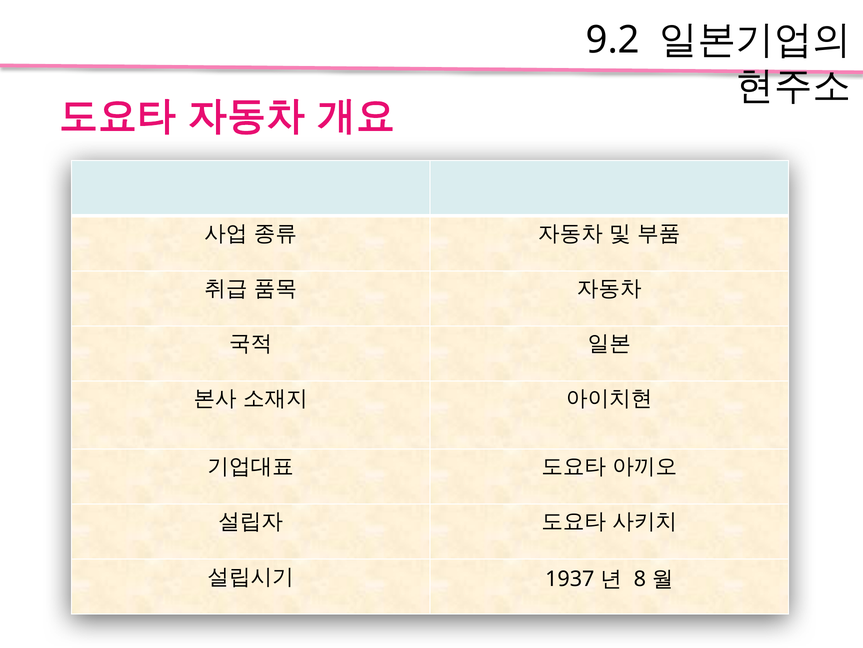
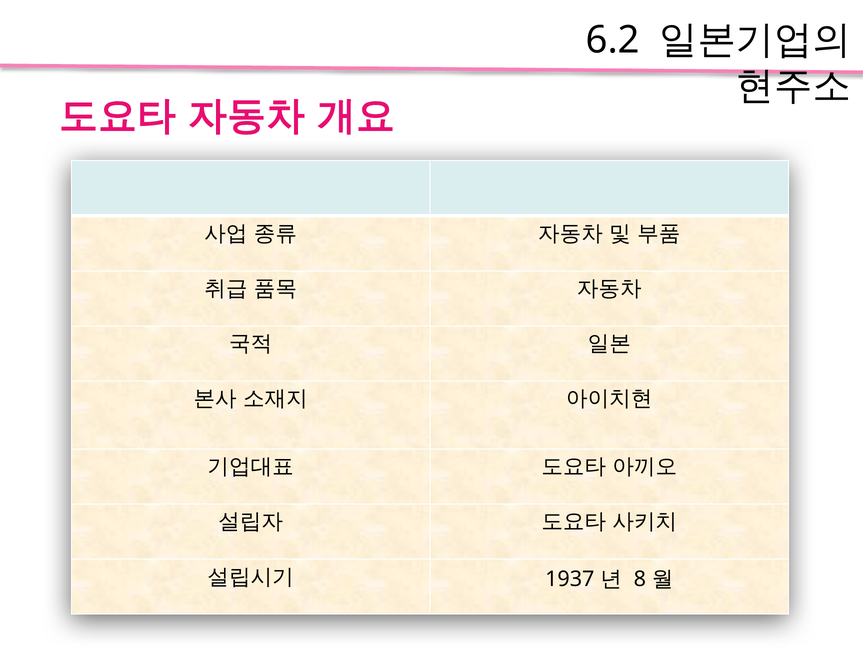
9.2: 9.2 -> 6.2
